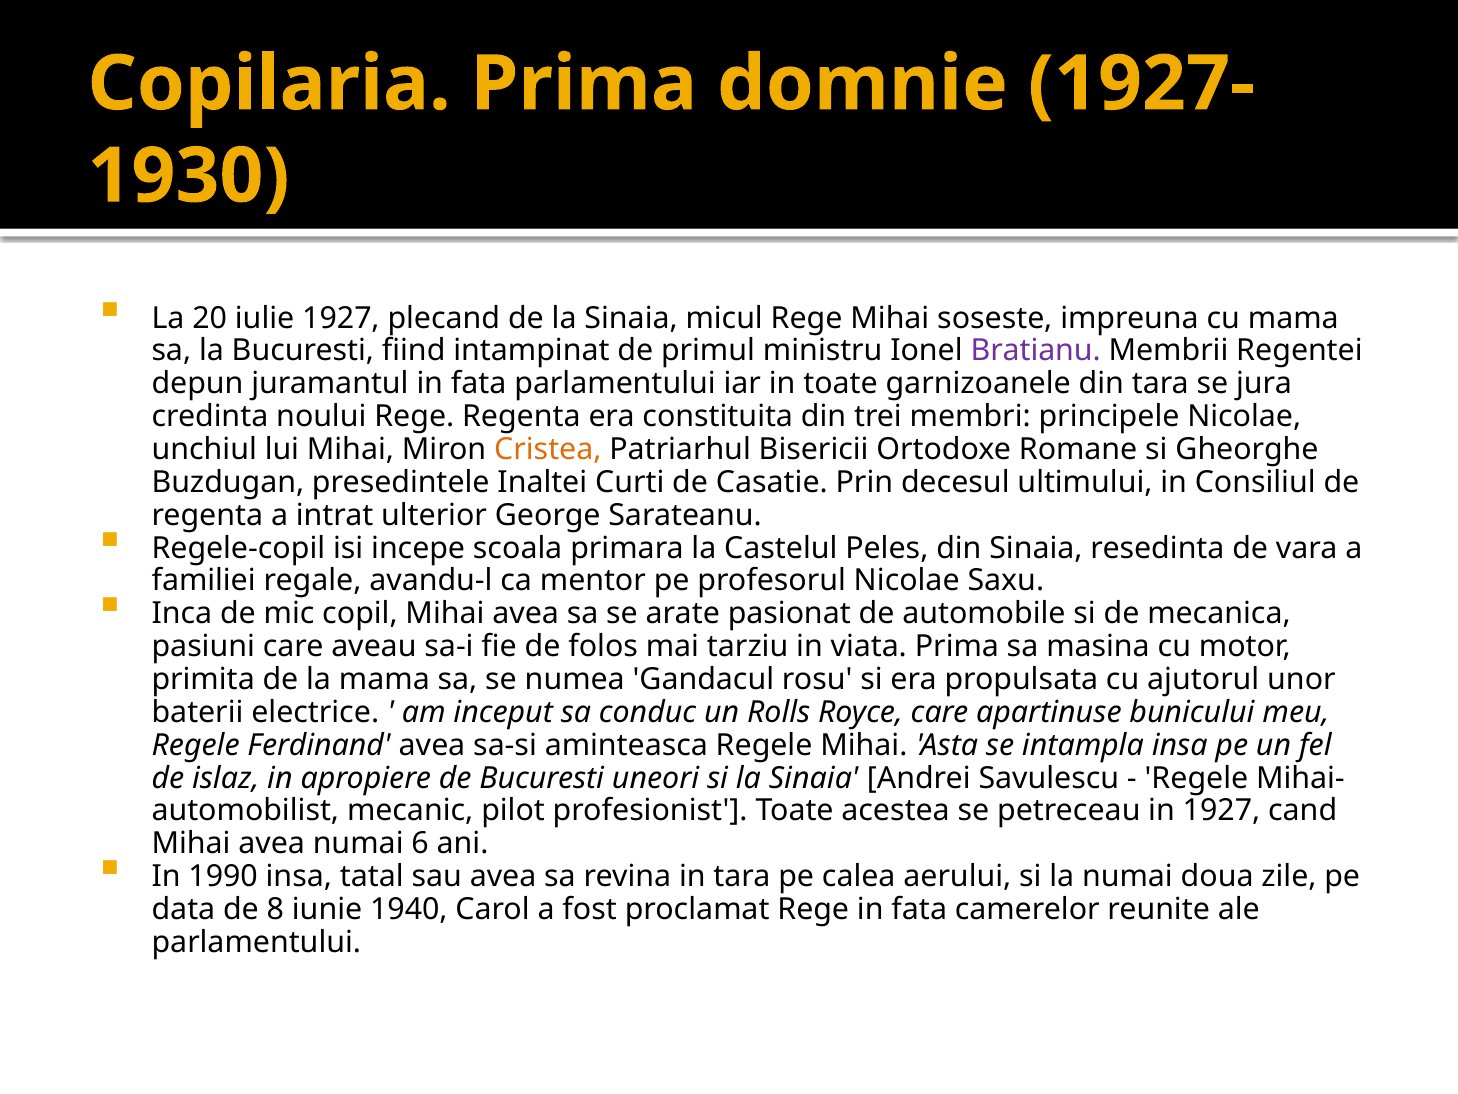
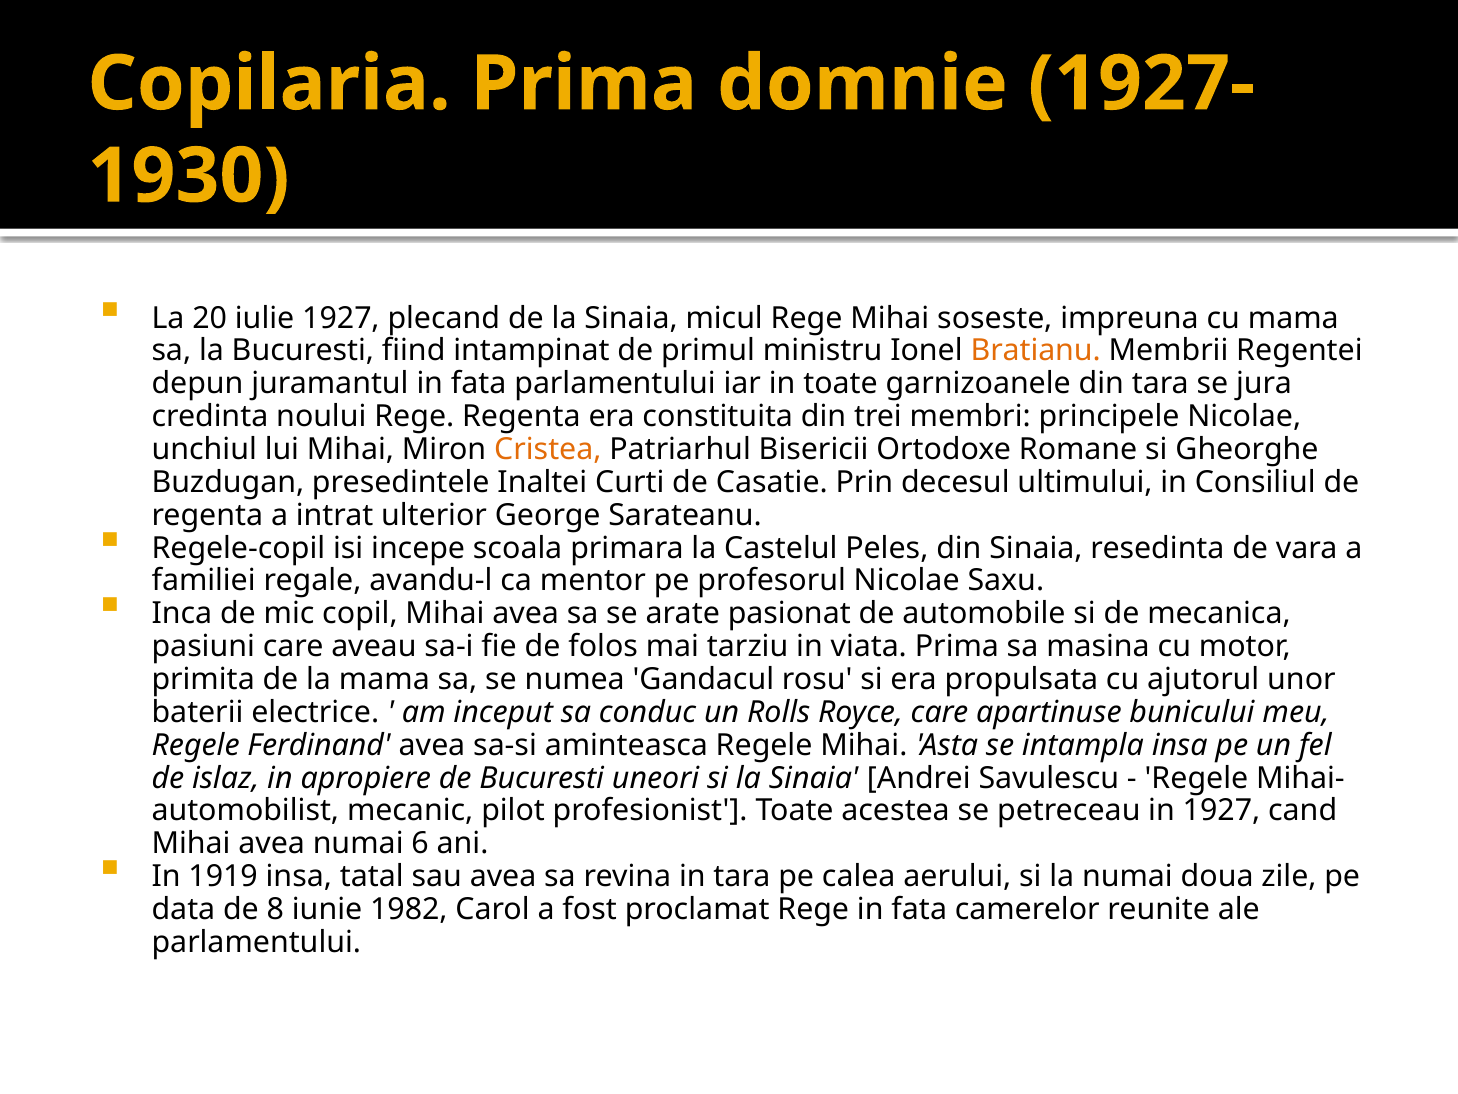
Bratianu colour: purple -> orange
1990: 1990 -> 1919
1940: 1940 -> 1982
